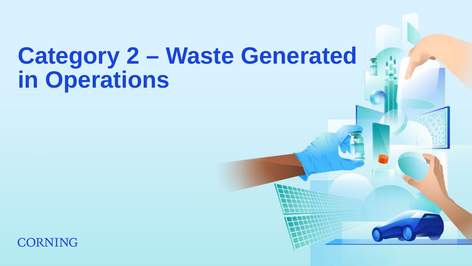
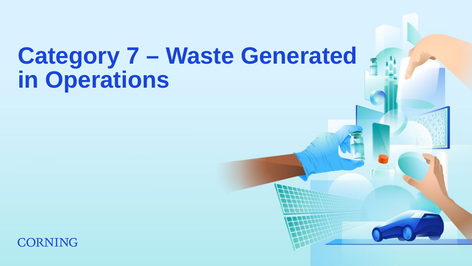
2: 2 -> 7
